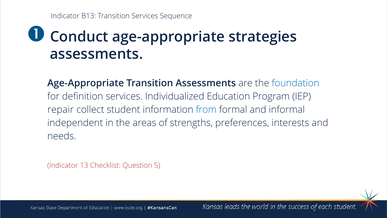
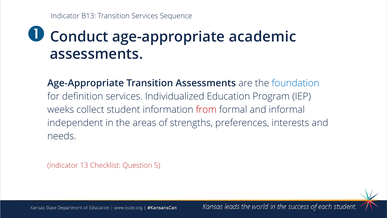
strategies: strategies -> academic
repair: repair -> weeks
from colour: blue -> red
